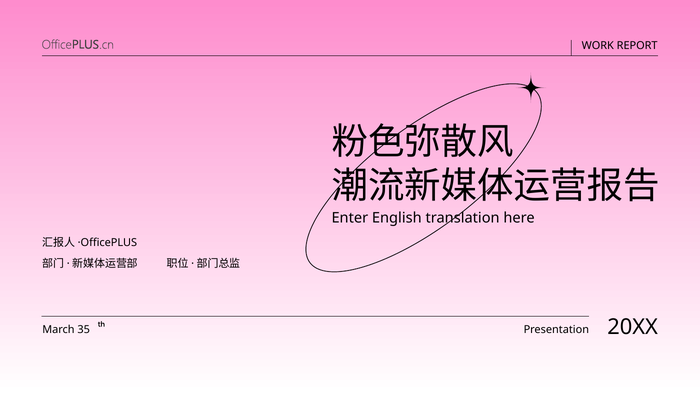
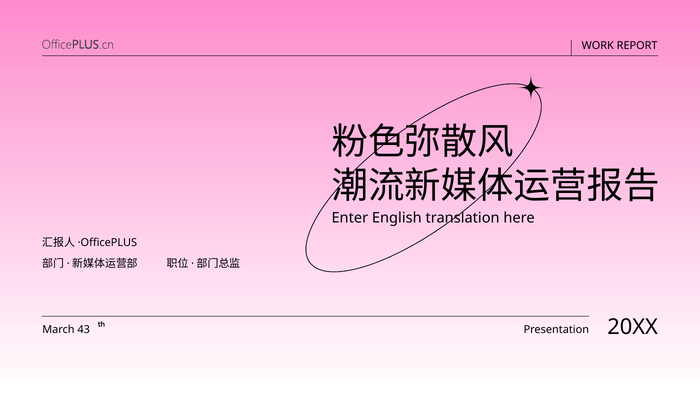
35: 35 -> 43
